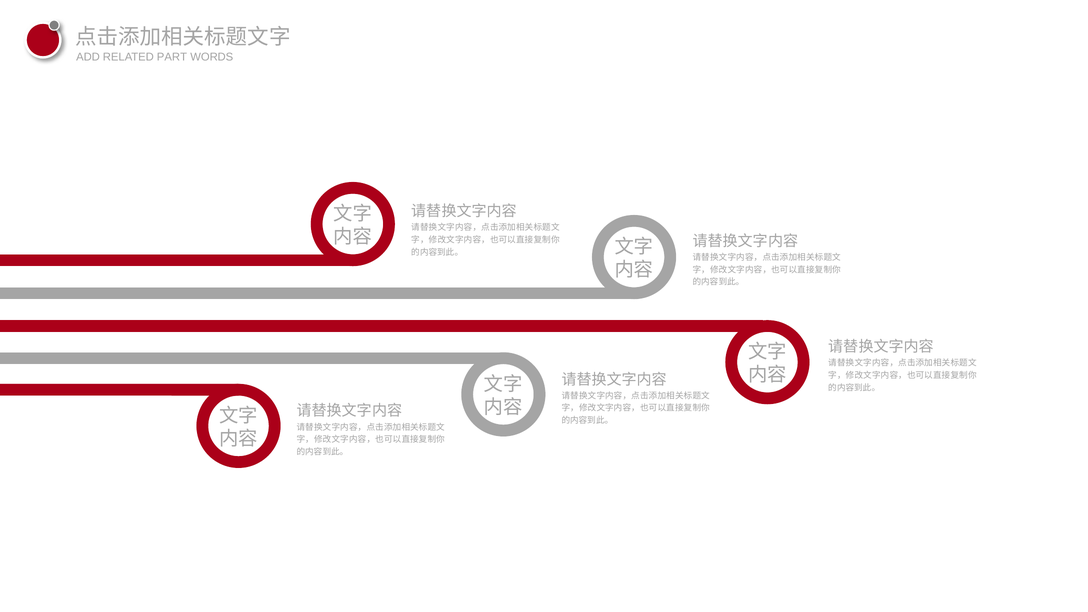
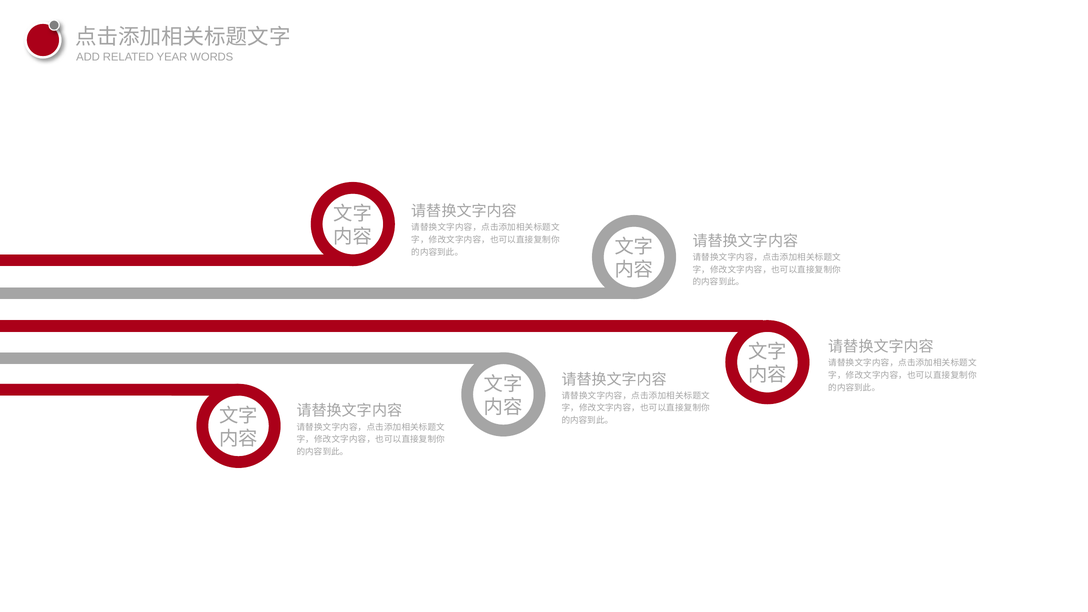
PART: PART -> YEAR
